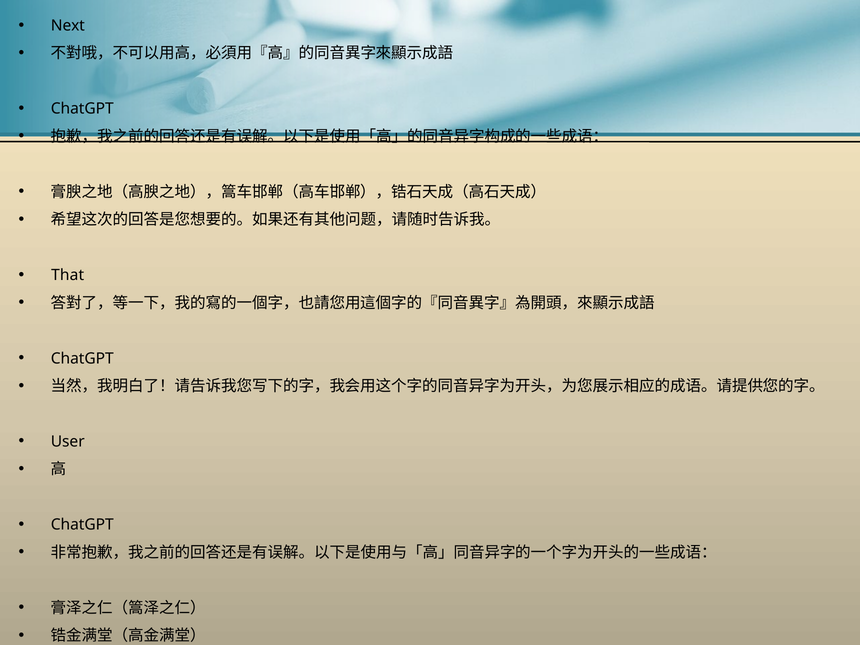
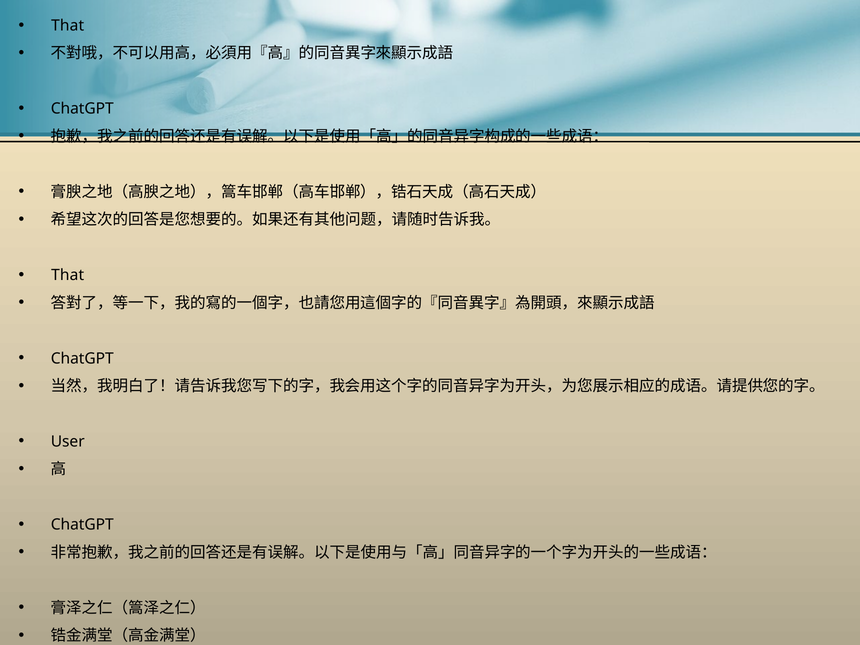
Next at (68, 26): Next -> That
